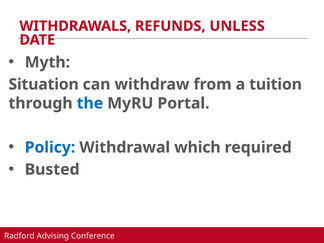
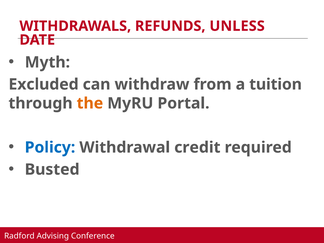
Situation: Situation -> Excluded
the colour: blue -> orange
which: which -> credit
